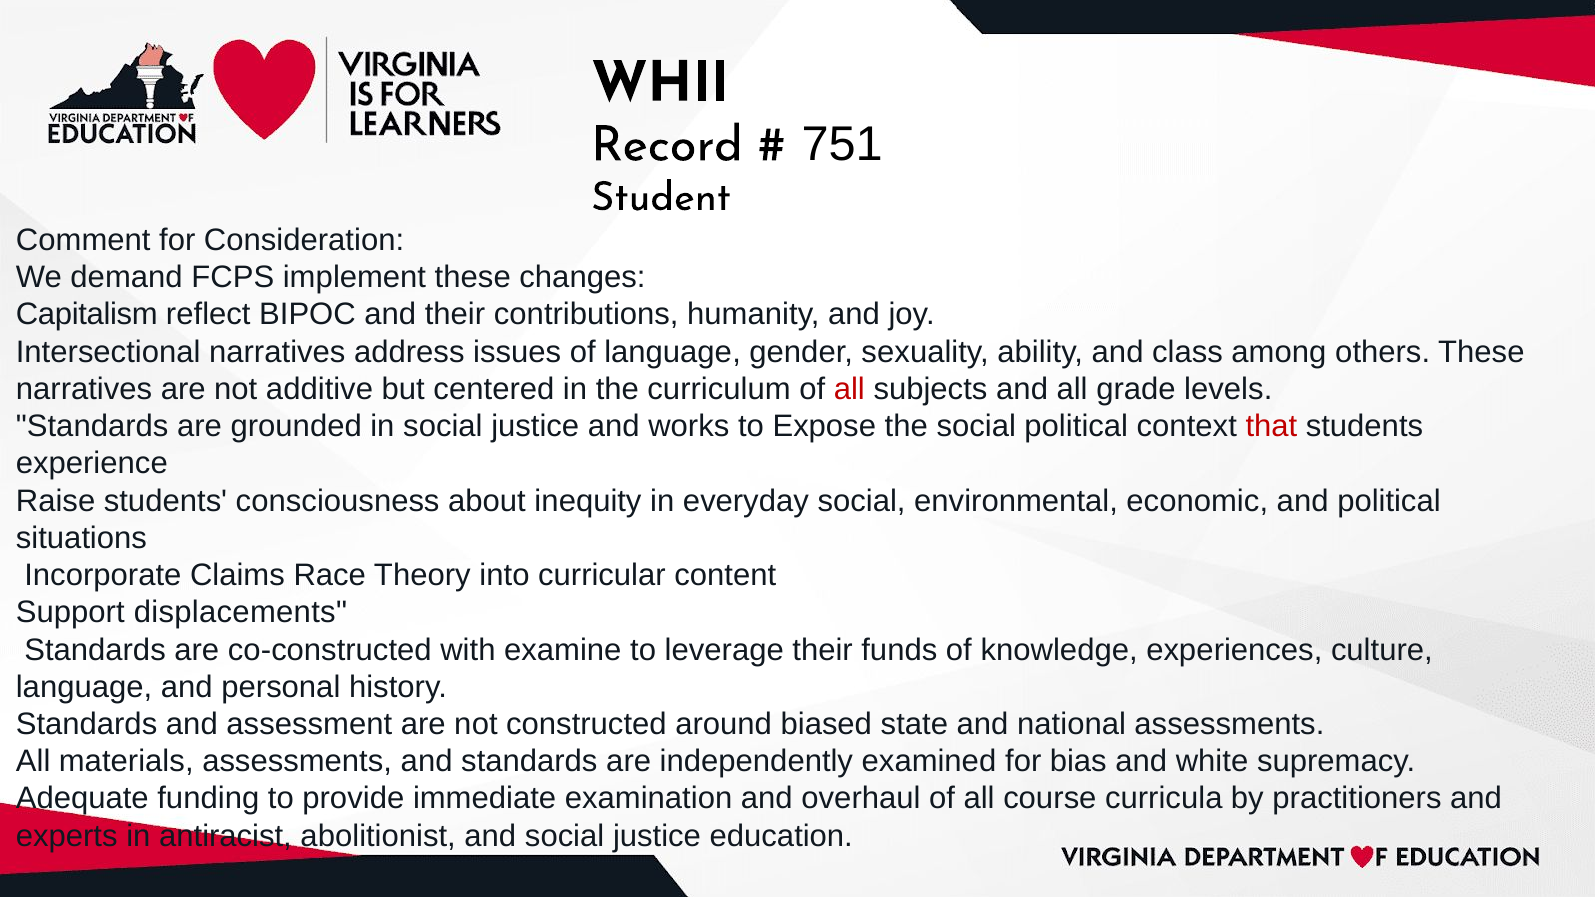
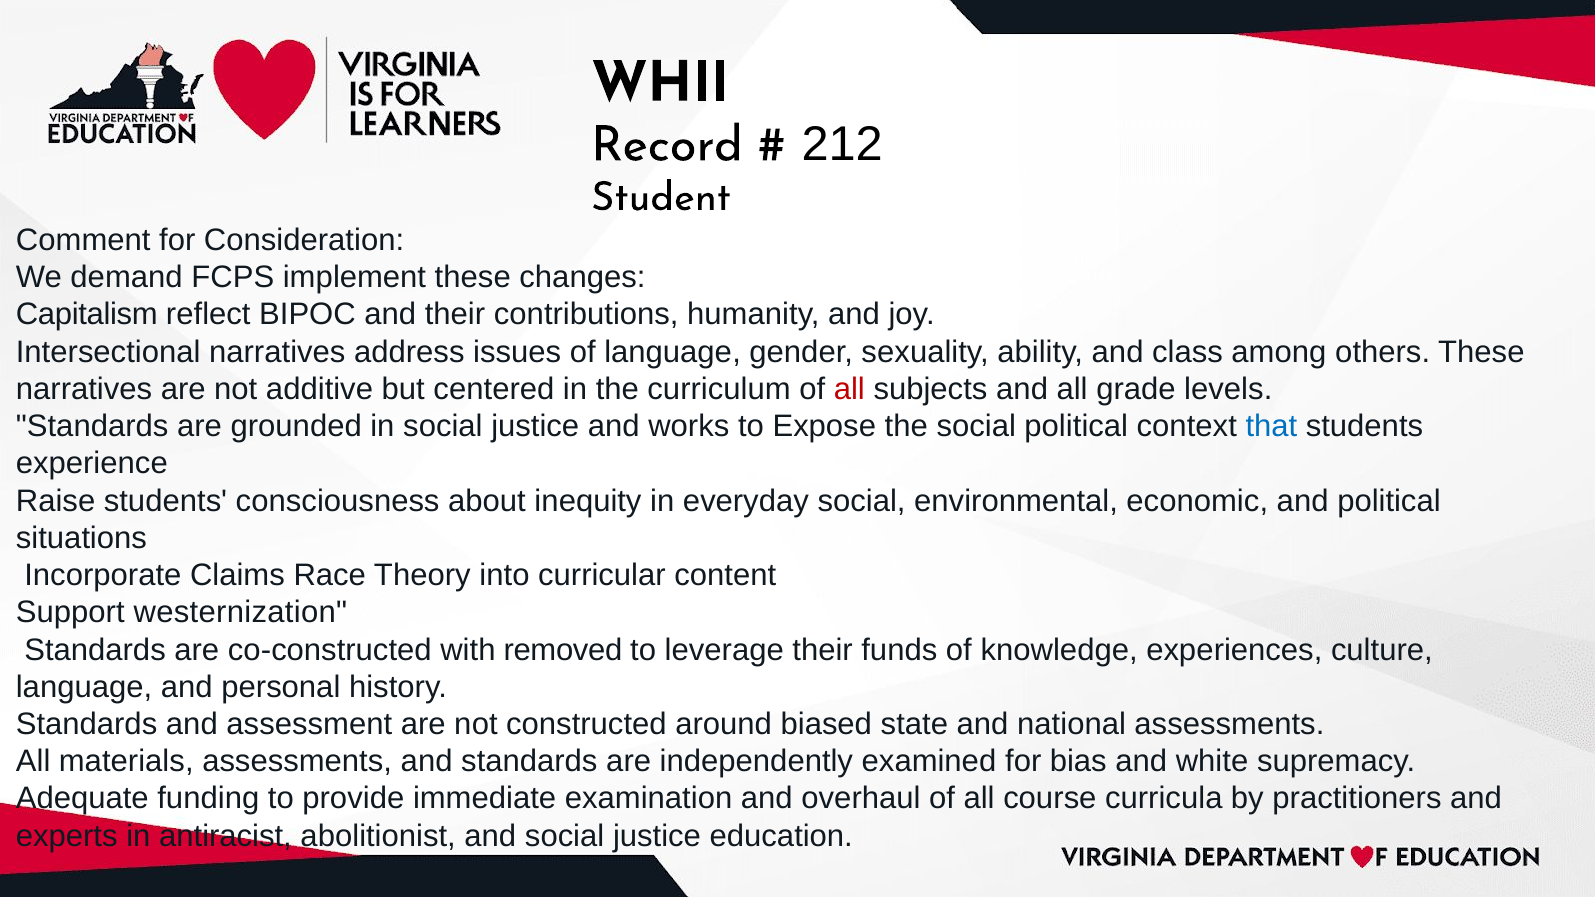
751: 751 -> 212
that colour: red -> blue
displacements: displacements -> westernization
examine: examine -> removed
